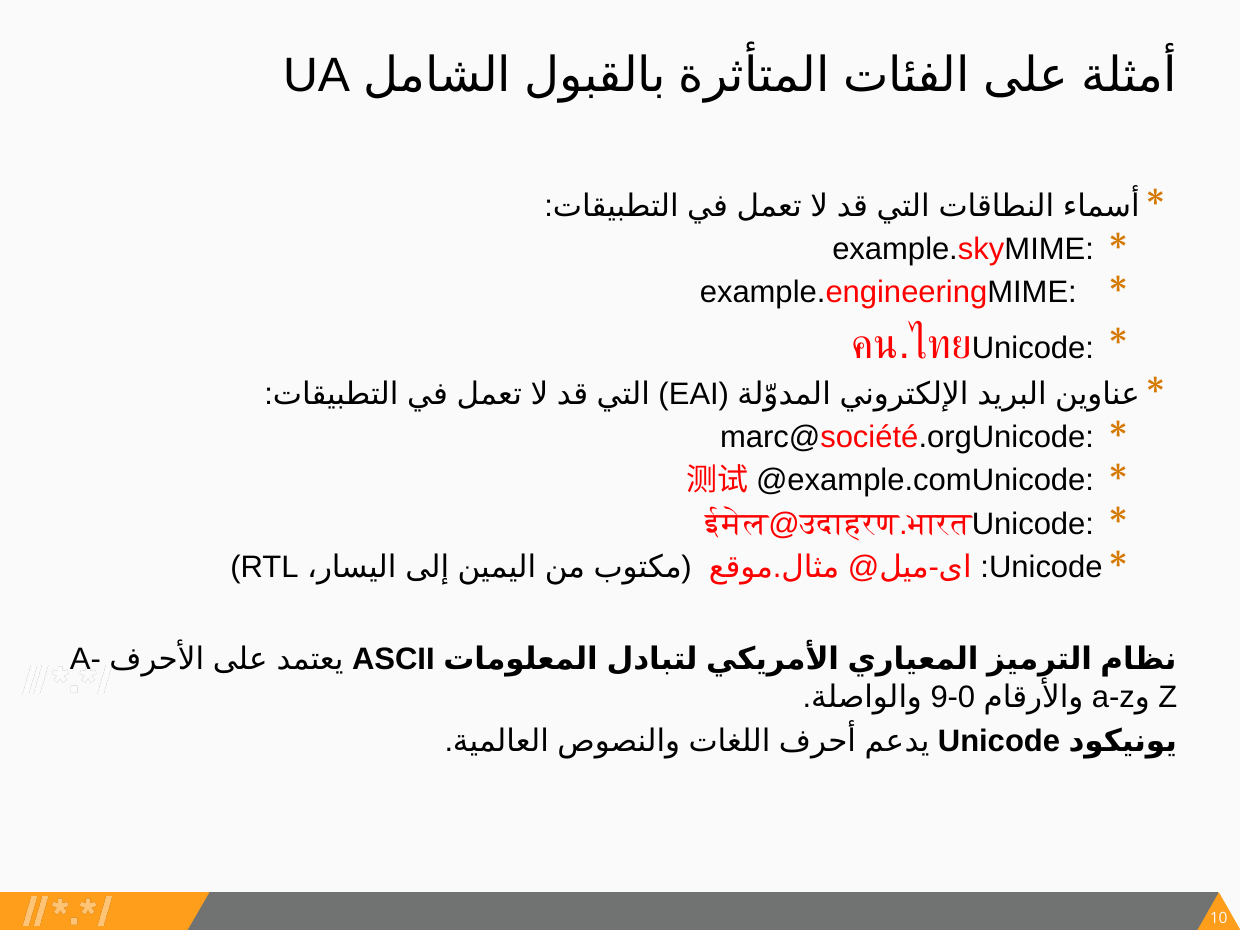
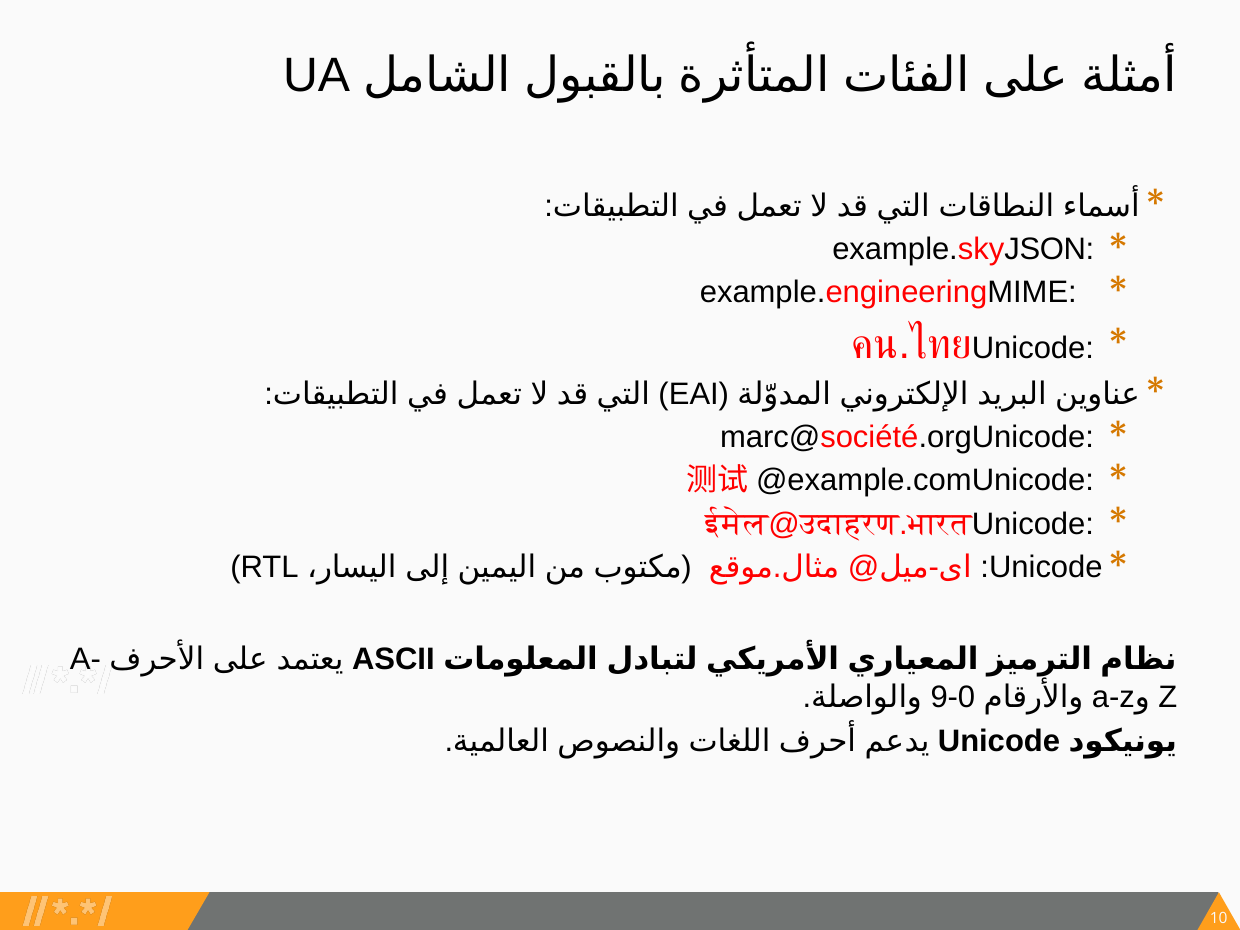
MIME at (1049, 249): MIME -> JSON
